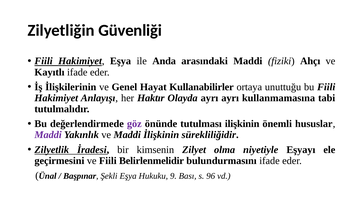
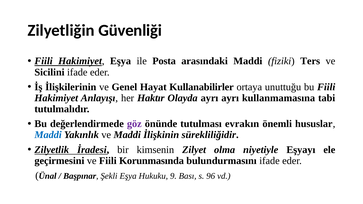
Anda: Anda -> Posta
Ahçı: Ahçı -> Ters
Kayıtlı: Kayıtlı -> Sicilini
ilişkinin: ilişkinin -> evrakın
Maddi at (48, 135) colour: purple -> blue
Belirlenmelidir: Belirlenmelidir -> Korunmasında
